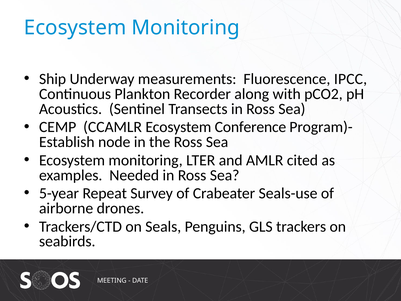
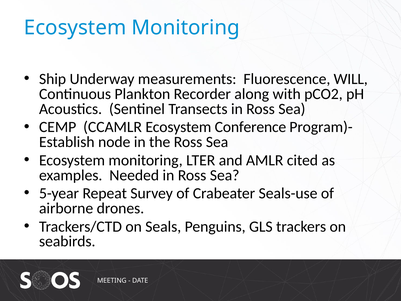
IPCC: IPCC -> WILL
